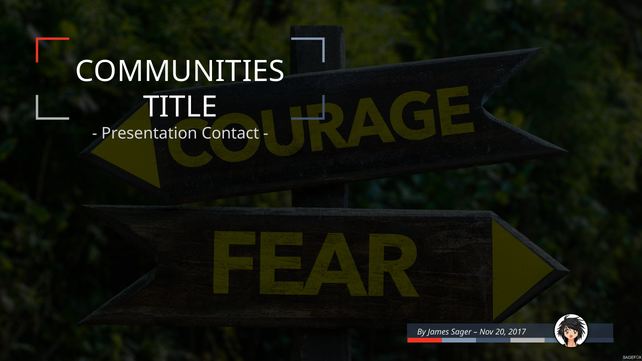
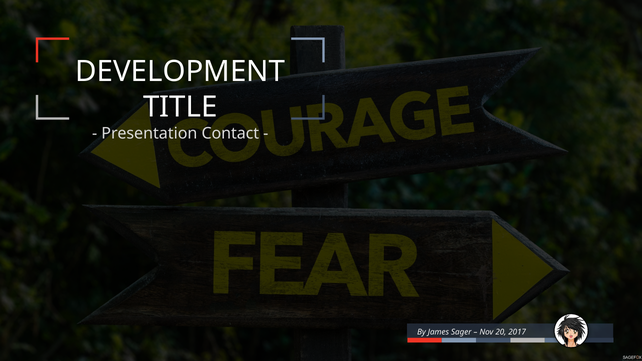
COMMUNITIES: COMMUNITIES -> DEVELOPMENT
